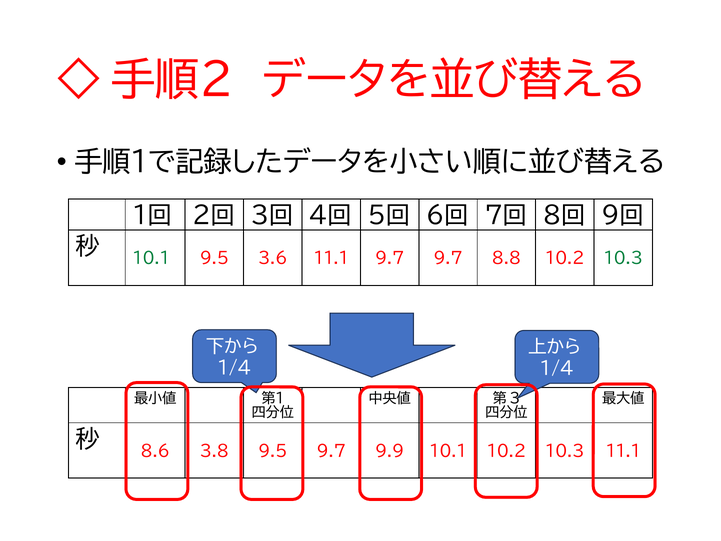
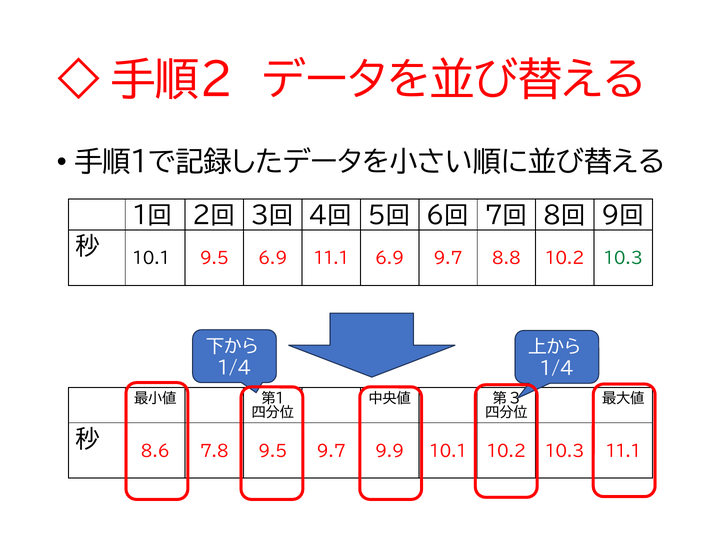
10.1 at (151, 259) colour: green -> black
9.5 3.6: 3.6 -> 6.9
11.1 9.7: 9.7 -> 6.9
3.8: 3.8 -> 7.8
